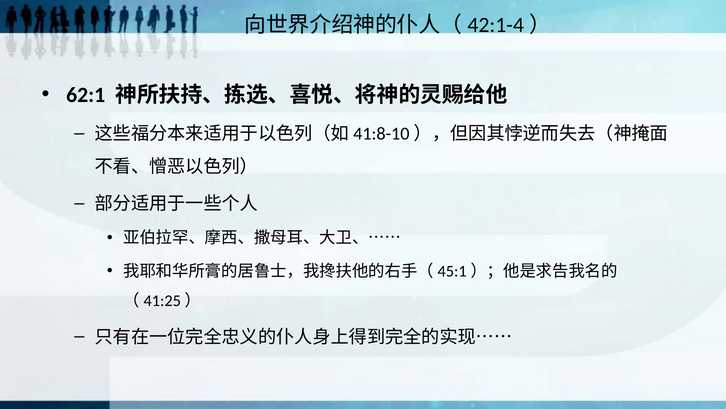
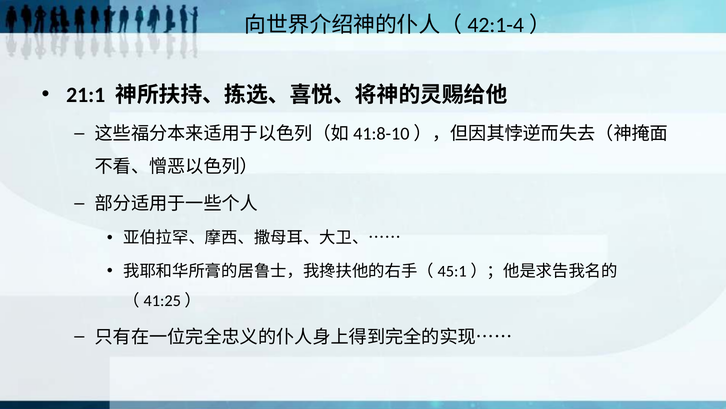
62:1: 62:1 -> 21:1
